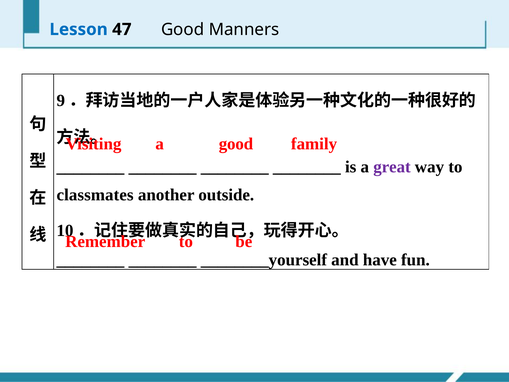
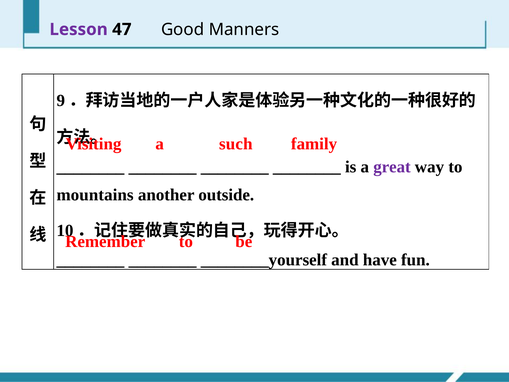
Lesson colour: blue -> purple
a good: good -> such
classmates: classmates -> mountains
